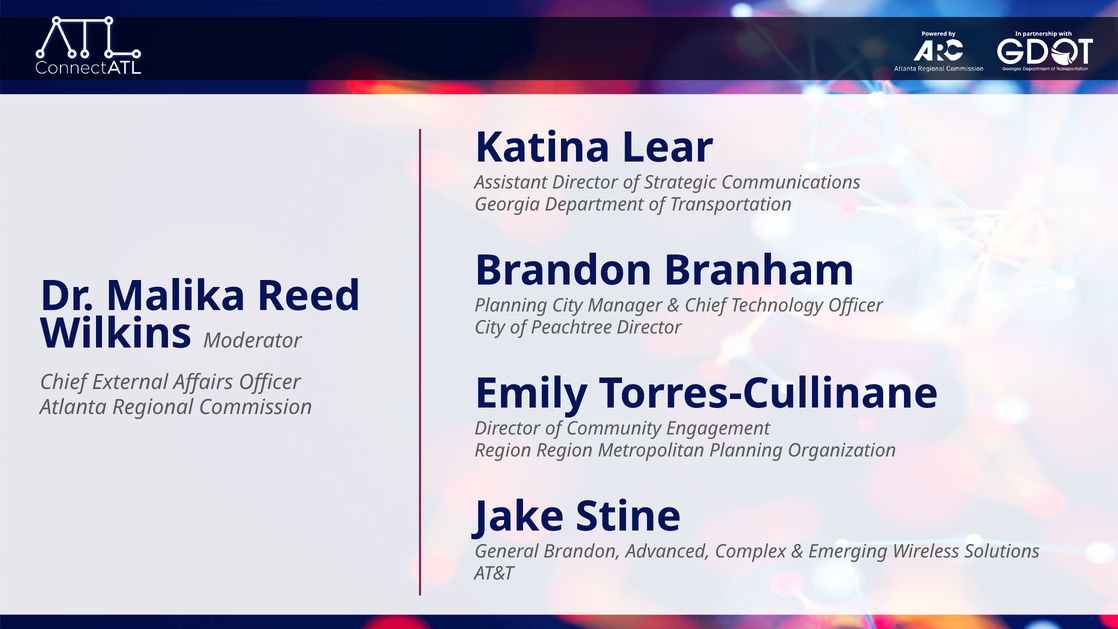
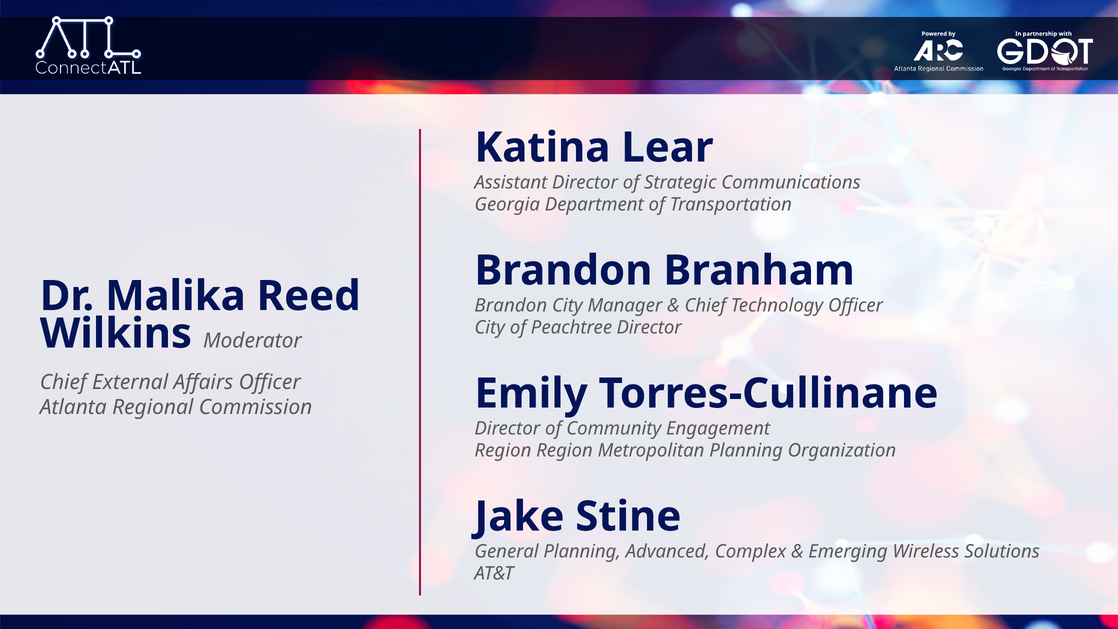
Planning at (511, 305): Planning -> Brandon
General Brandon: Brandon -> Planning
